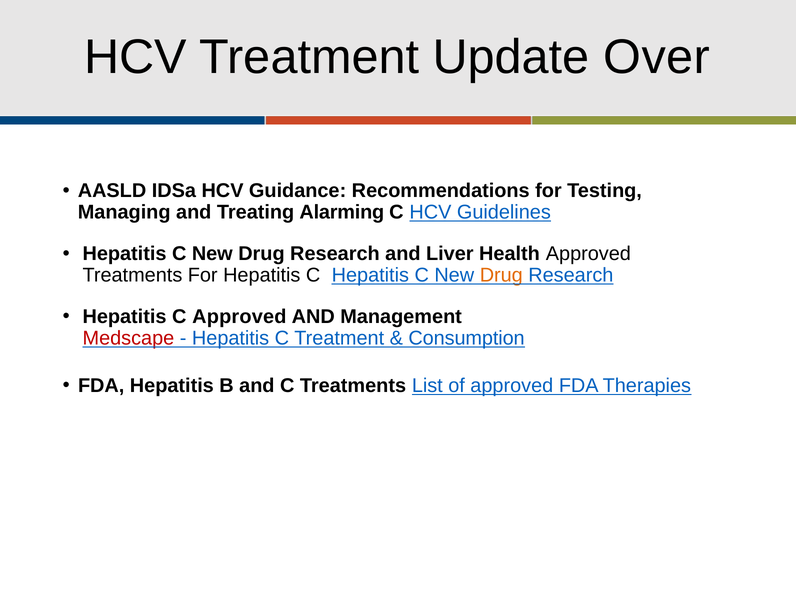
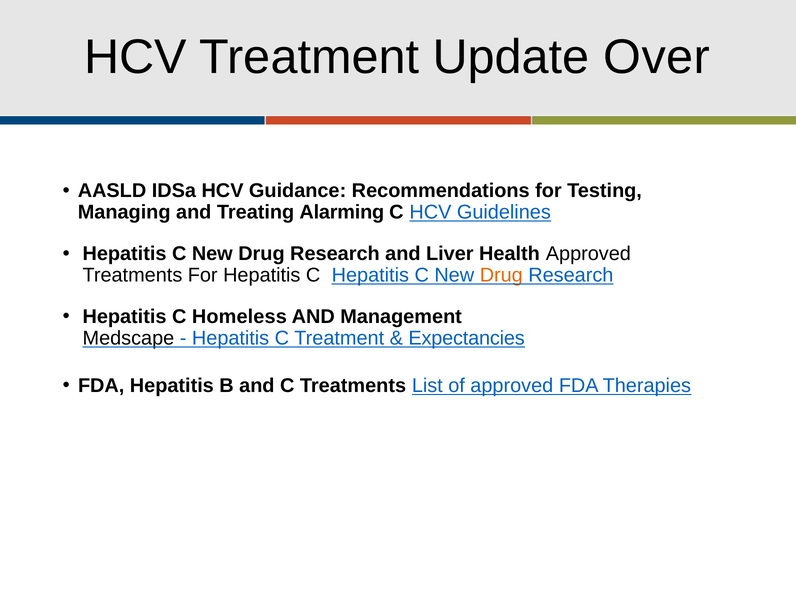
C Approved: Approved -> Homeless
Medscape colour: red -> black
Consumption: Consumption -> Expectancies
